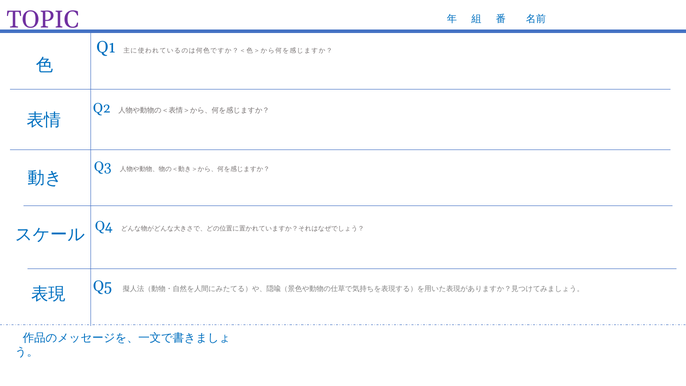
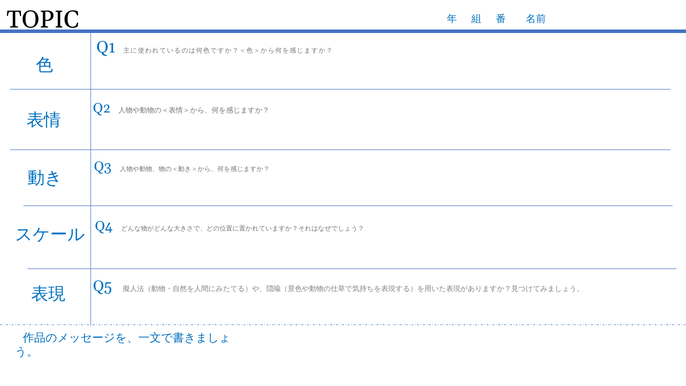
TOPIC colour: purple -> black
